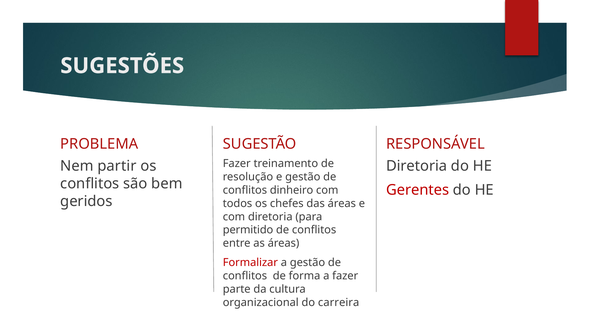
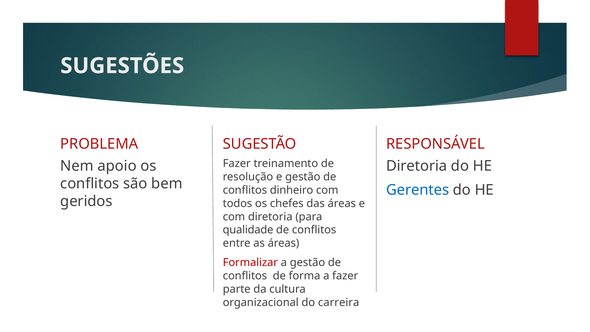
partir: partir -> apoio
Gerentes colour: red -> blue
permitido: permitido -> qualidade
